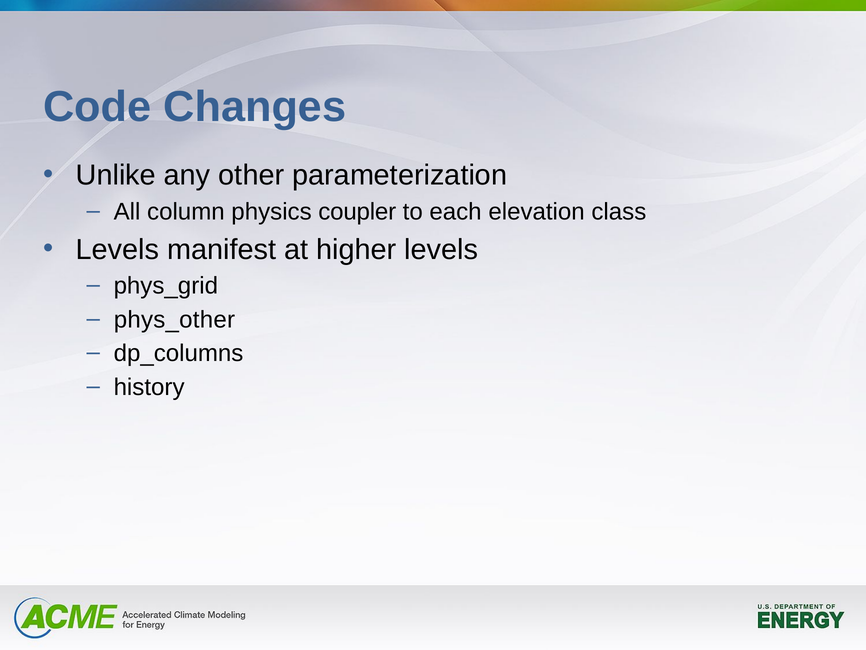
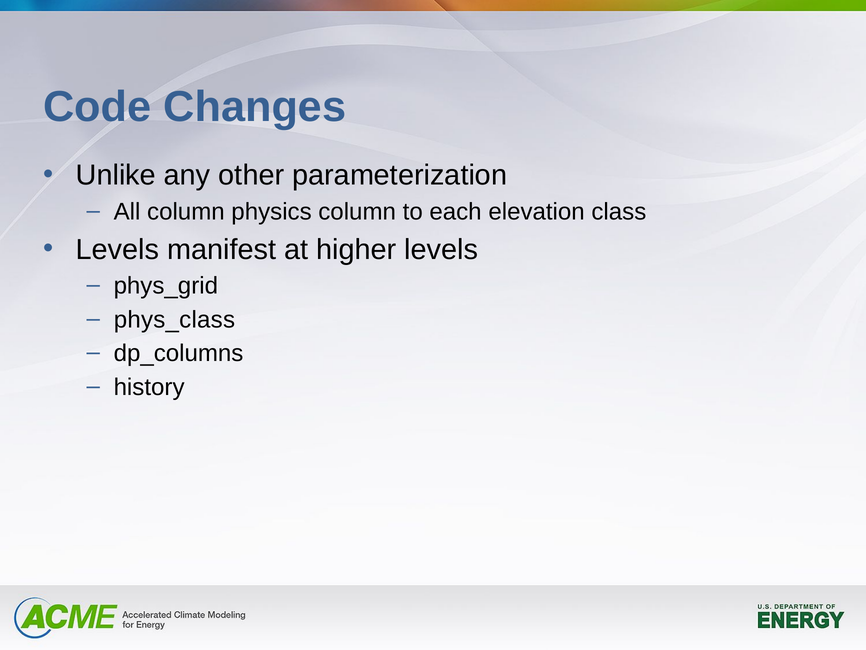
physics coupler: coupler -> column
phys_other: phys_other -> phys_class
